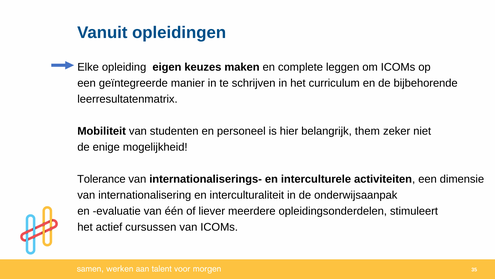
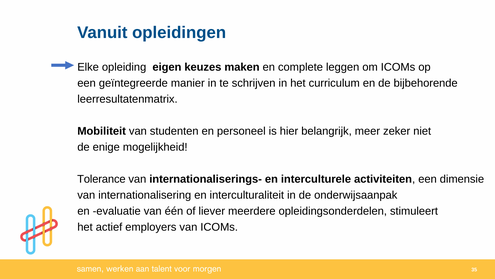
them: them -> meer
cursussen: cursussen -> employers
